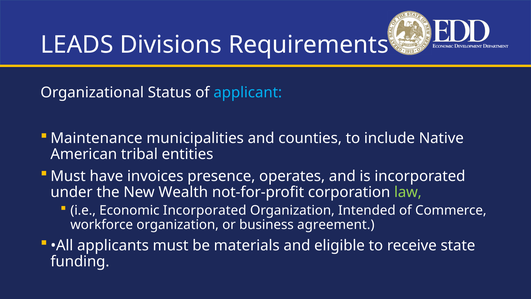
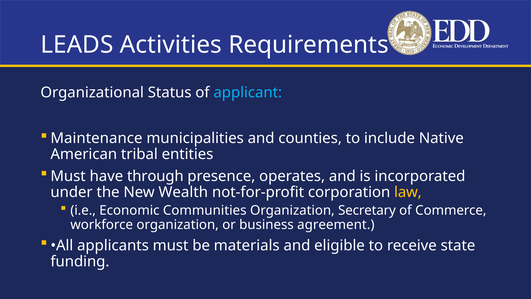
Divisions: Divisions -> Activities
invoices: invoices -> through
law colour: light green -> yellow
Economic Incorporated: Incorporated -> Communities
Intended: Intended -> Secretary
